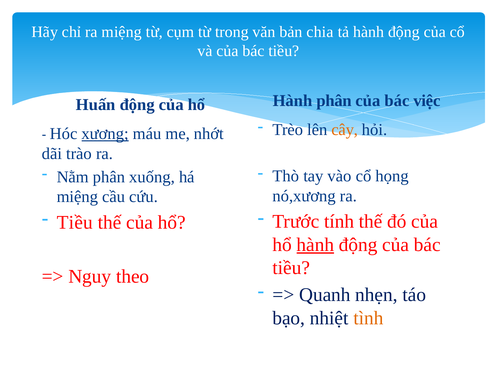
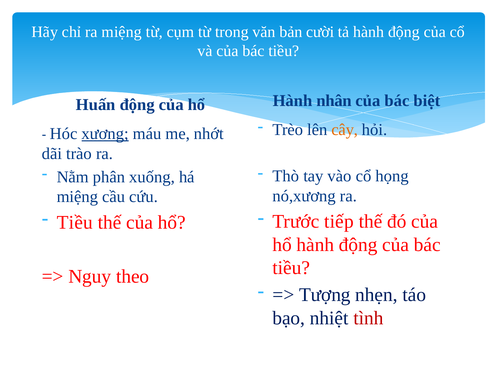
chia: chia -> cười
Hành phân: phân -> nhân
việc: việc -> biệt
tính: tính -> tiếp
hành at (315, 245) underline: present -> none
Quanh: Quanh -> Tượng
tình colour: orange -> red
